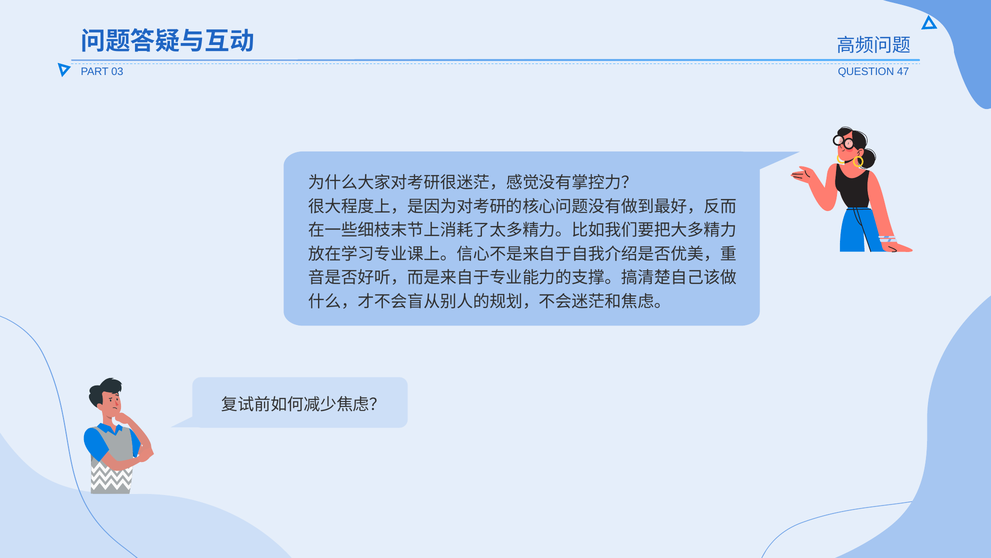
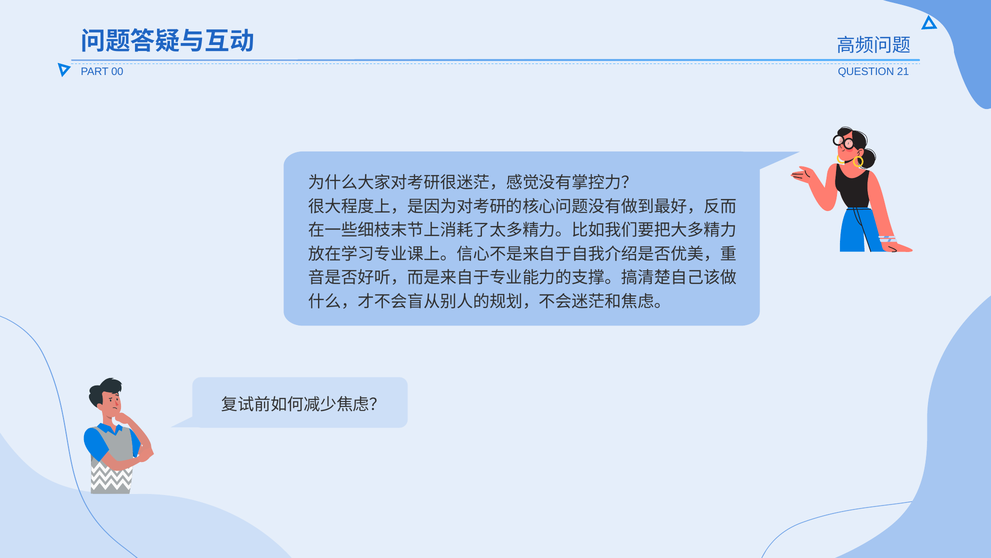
03: 03 -> 00
47: 47 -> 21
